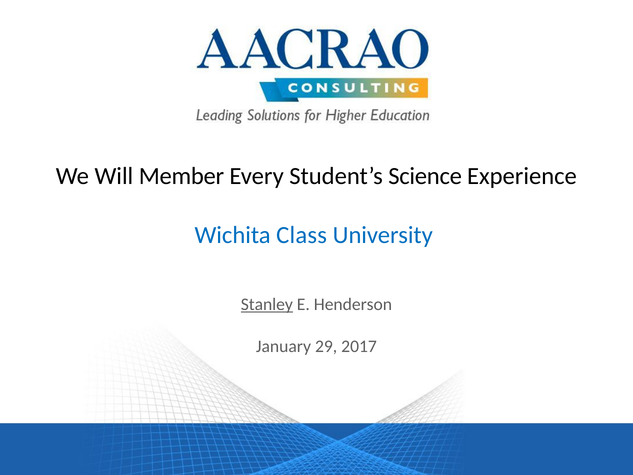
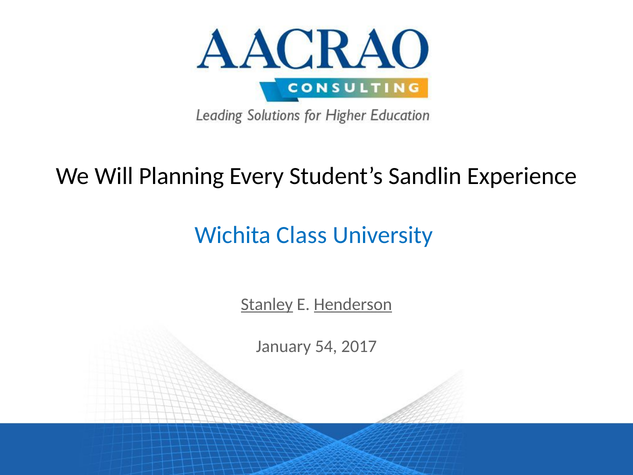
Member: Member -> Planning
Science: Science -> Sandlin
Henderson underline: none -> present
29: 29 -> 54
